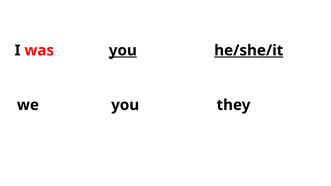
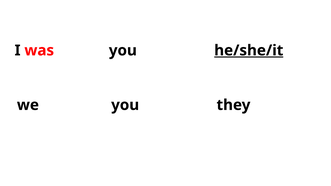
you at (123, 50) underline: present -> none
